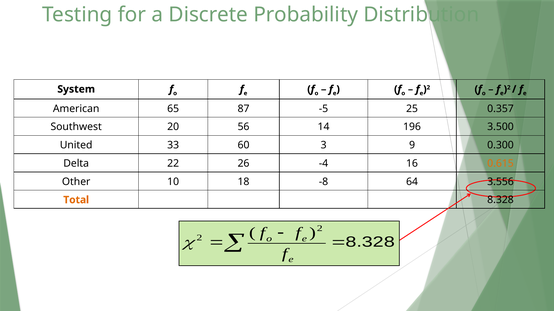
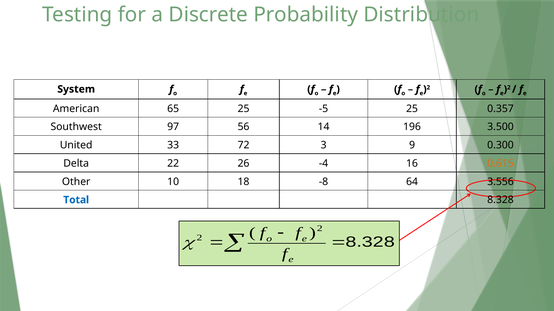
65 87: 87 -> 25
20: 20 -> 97
60: 60 -> 72
Total colour: orange -> blue
